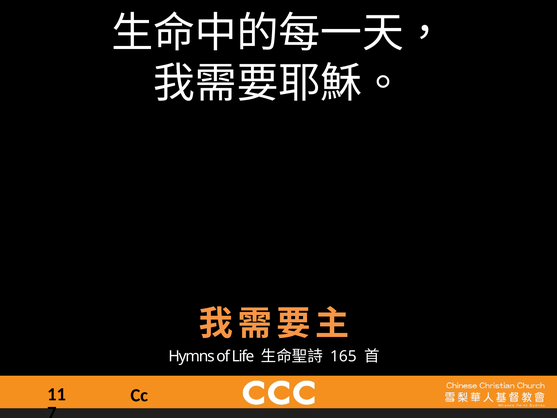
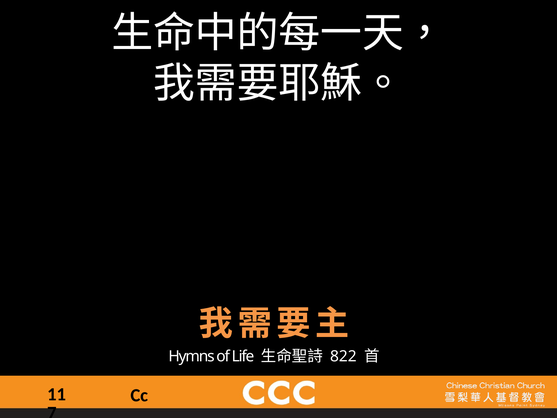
165: 165 -> 822
